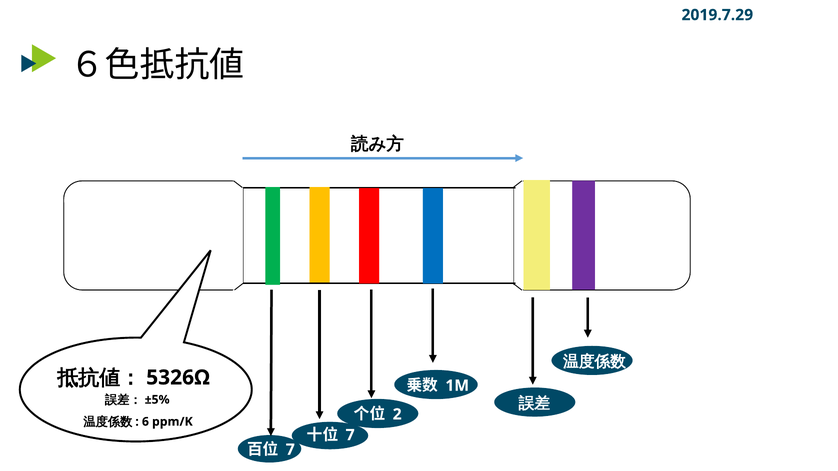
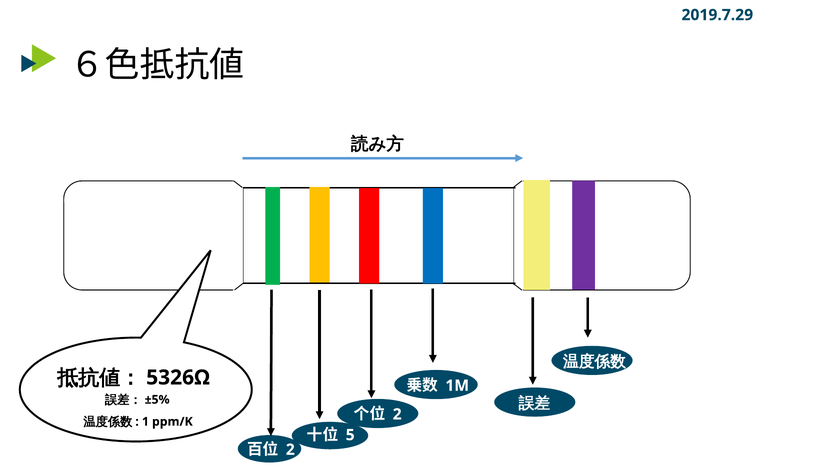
6: 6 -> 1
7 at (350, 435): 7 -> 5
7 at (290, 450): 7 -> 2
